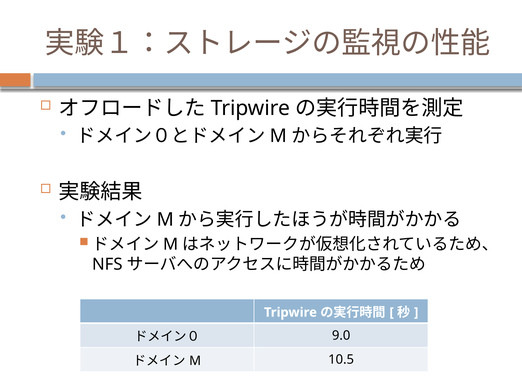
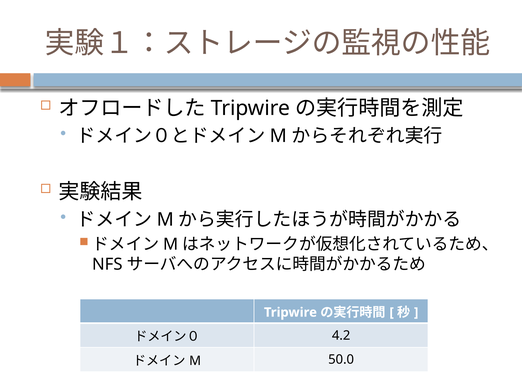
9.0: 9.0 -> 4.2
10.5: 10.5 -> 50.0
